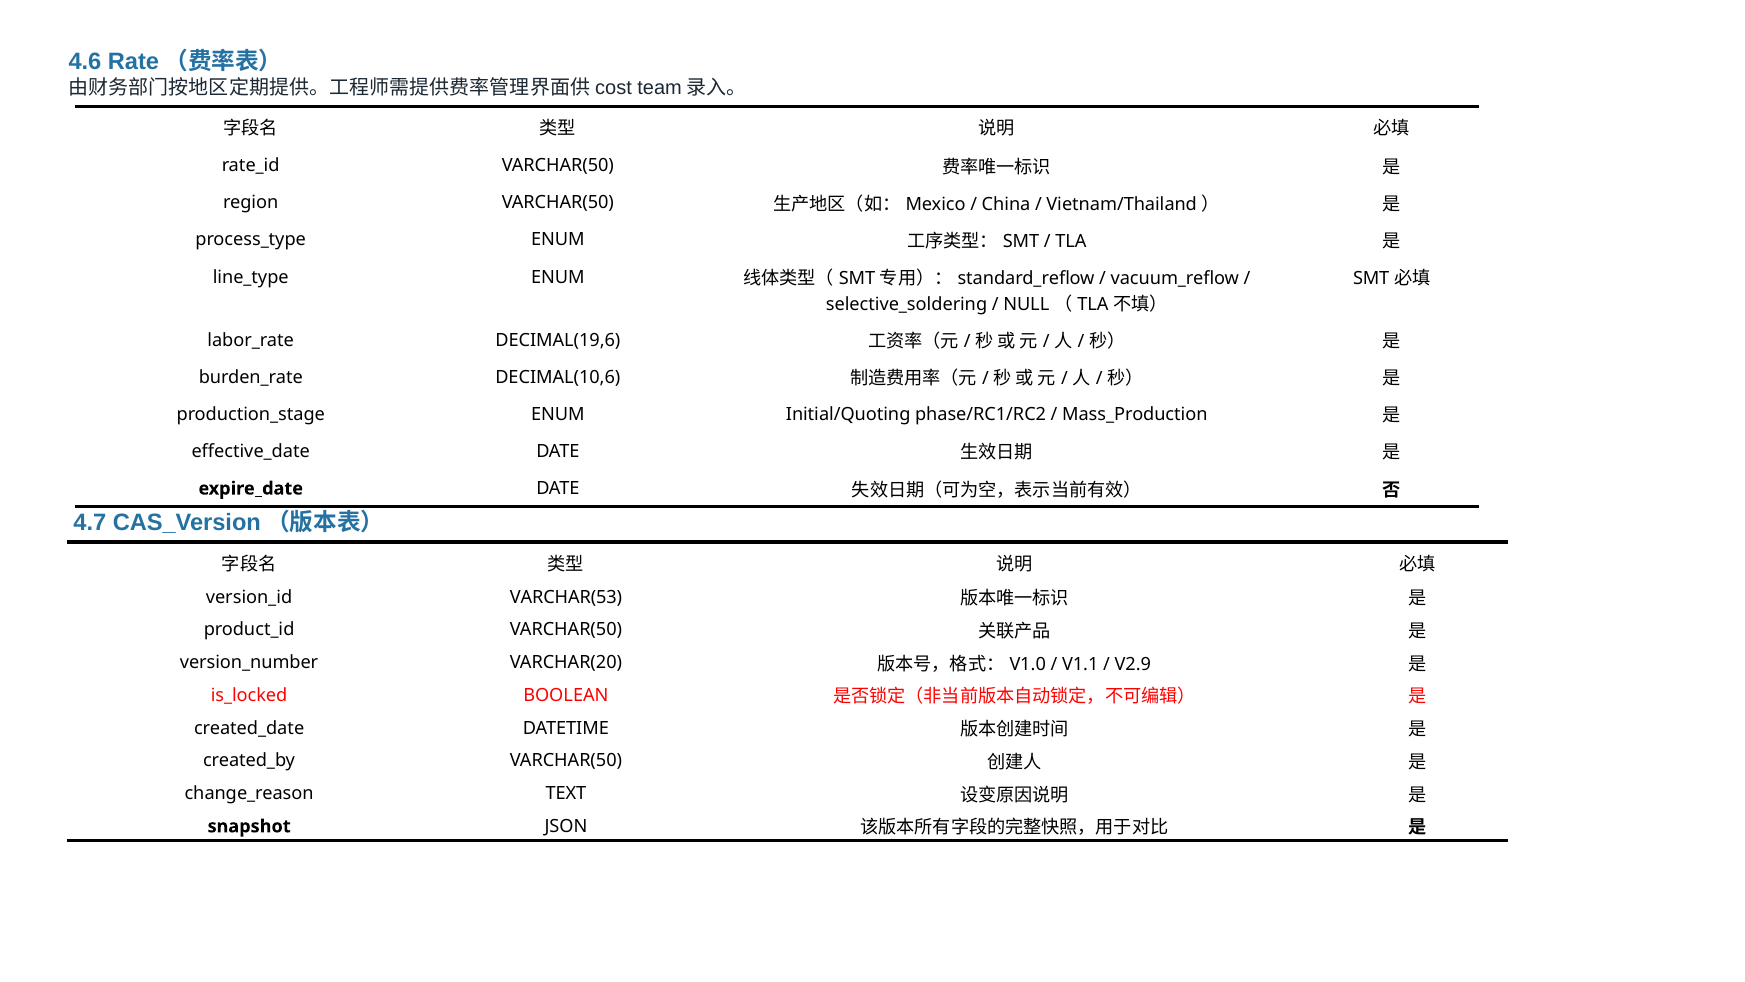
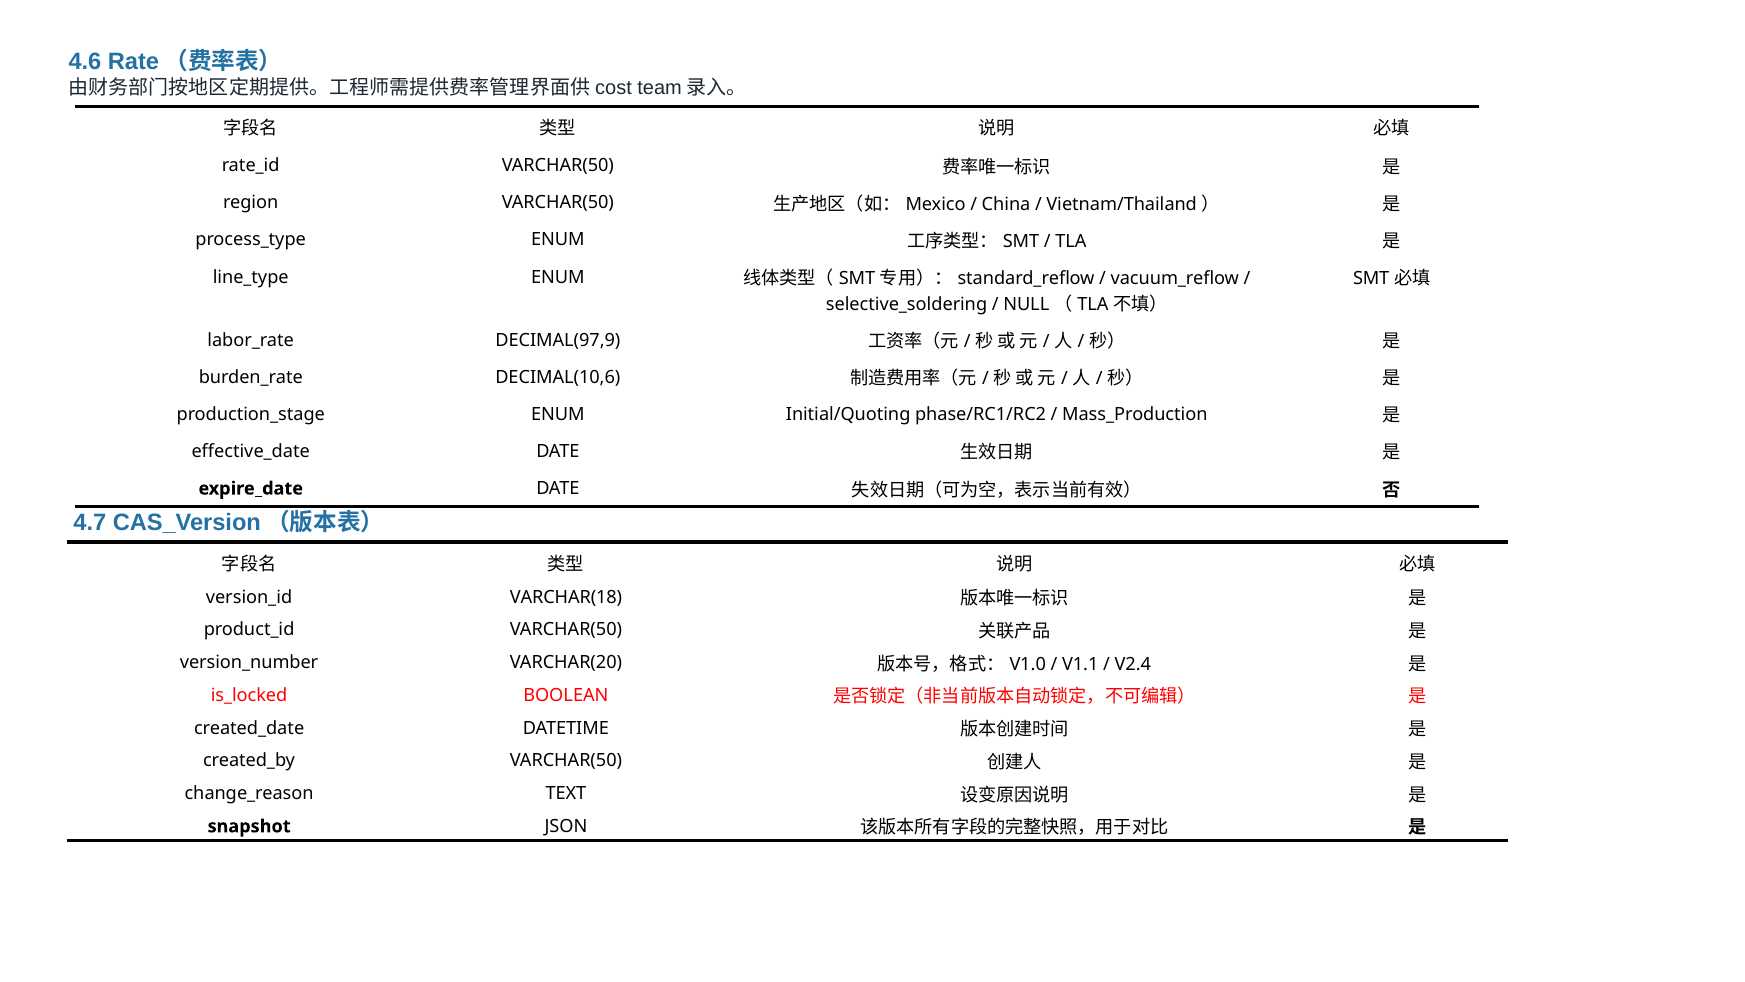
DECIMAL(19,6: DECIMAL(19,6 -> DECIMAL(97,9
VARCHAR(53: VARCHAR(53 -> VARCHAR(18
V2.9: V2.9 -> V2.4
